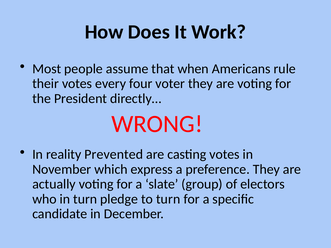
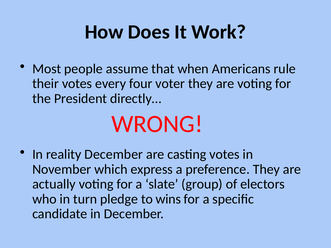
reality Prevented: Prevented -> December
to turn: turn -> wins
